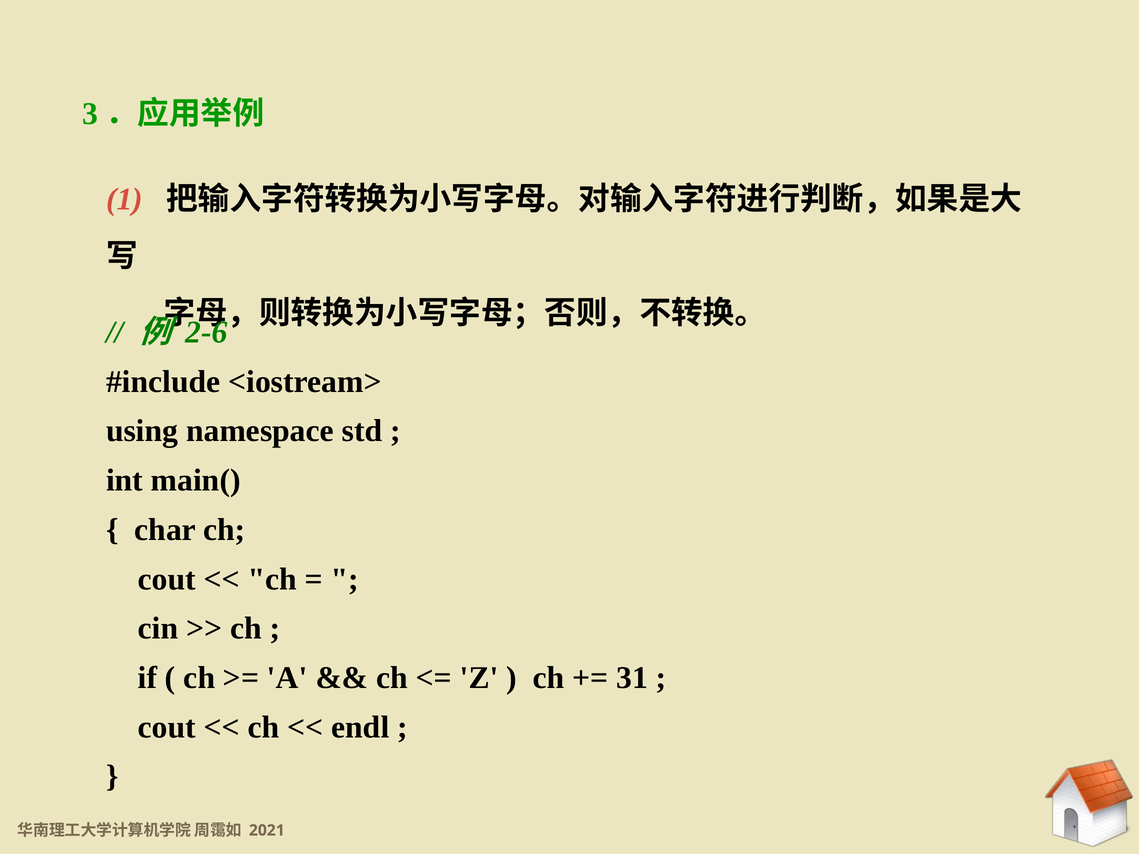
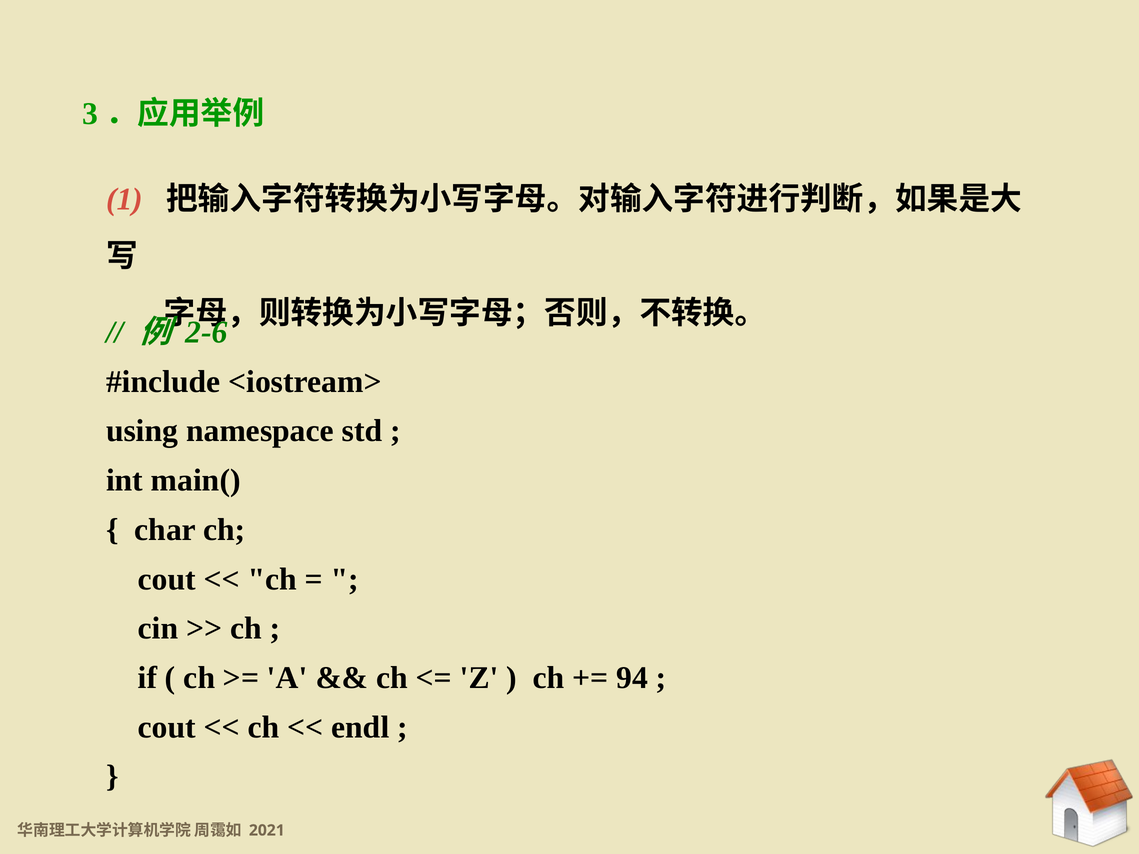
31: 31 -> 94
